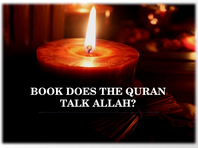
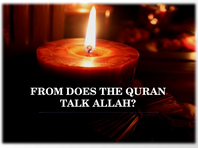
BOOK: BOOK -> FROM
